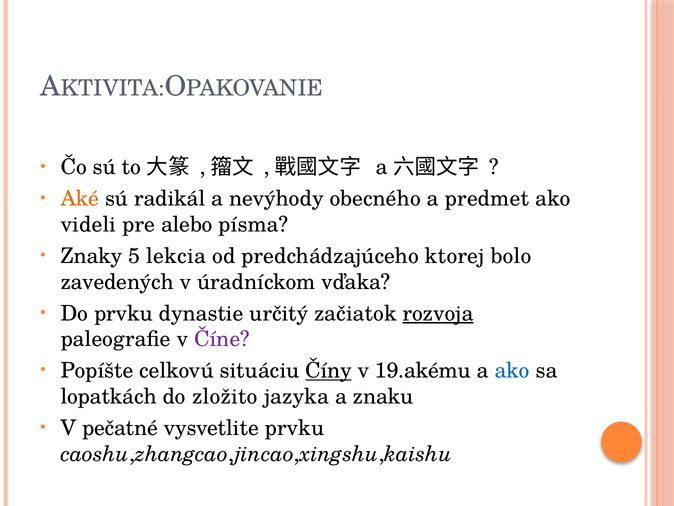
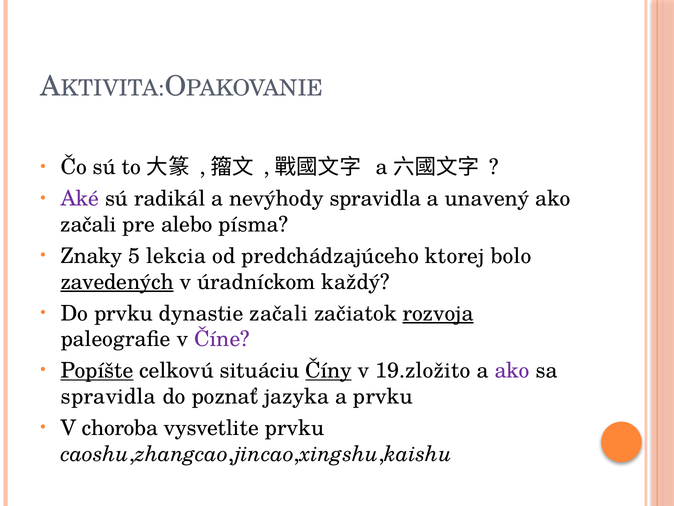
Aké colour: orange -> purple
nevýhody obecného: obecného -> spravidla
predmet: predmet -> unavený
videli at (88, 224): videli -> začali
zavedených underline: none -> present
vďaka: vďaka -> každý
dynastie určitý: určitý -> začali
Popíšte underline: none -> present
19.akému: 19.akému -> 19.zložito
ako at (512, 370) colour: blue -> purple
lopatkách at (109, 396): lopatkách -> spravidla
zložito: zložito -> poznať
a znaku: znaku -> prvku
pečatné: pečatné -> choroba
